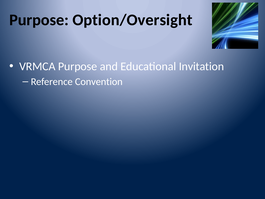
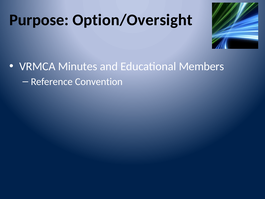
VRMCA Purpose: Purpose -> Minutes
Invitation: Invitation -> Members
